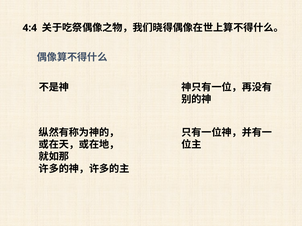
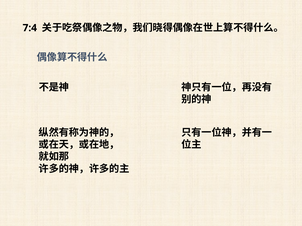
4:4: 4:4 -> 7:4
